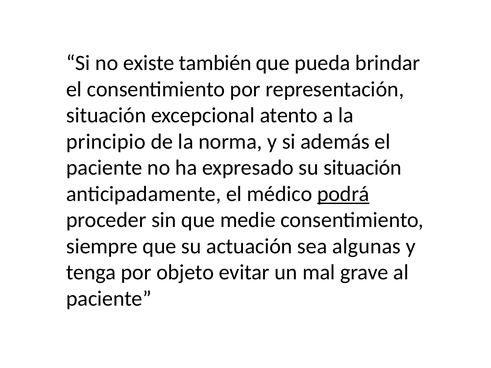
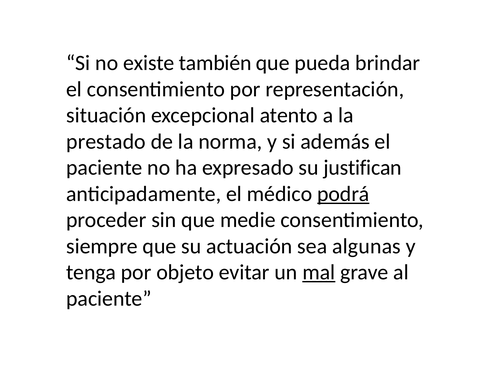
principio: principio -> prestado
su situación: situación -> justifican
mal underline: none -> present
